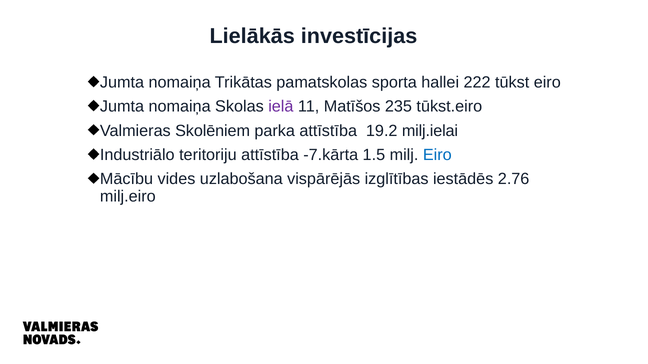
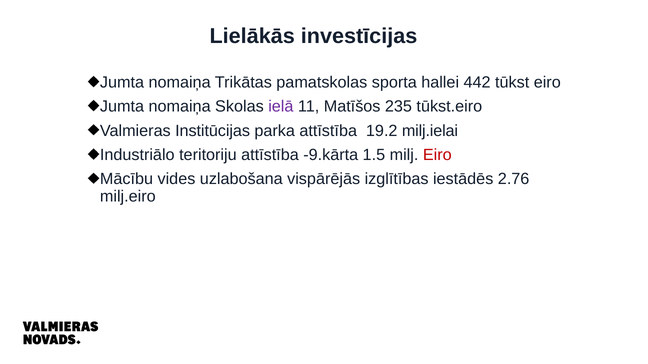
222: 222 -> 442
Skolēniem: Skolēniem -> Institūcijas
-7.kārta: -7.kārta -> -9.kārta
Eiro at (437, 155) colour: blue -> red
